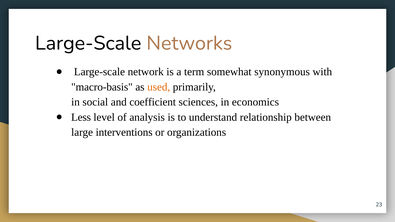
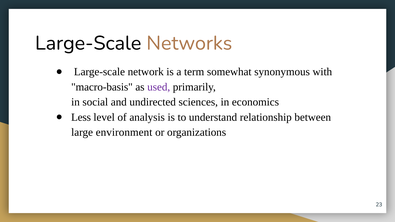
used colour: orange -> purple
coefficient: coefficient -> undirected
interventions: interventions -> environment
